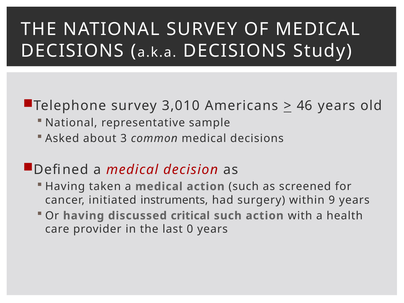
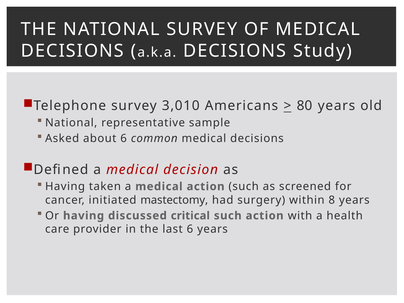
46: 46 -> 80
about 3: 3 -> 6
instruments: instruments -> mastectomy
9: 9 -> 8
last 0: 0 -> 6
